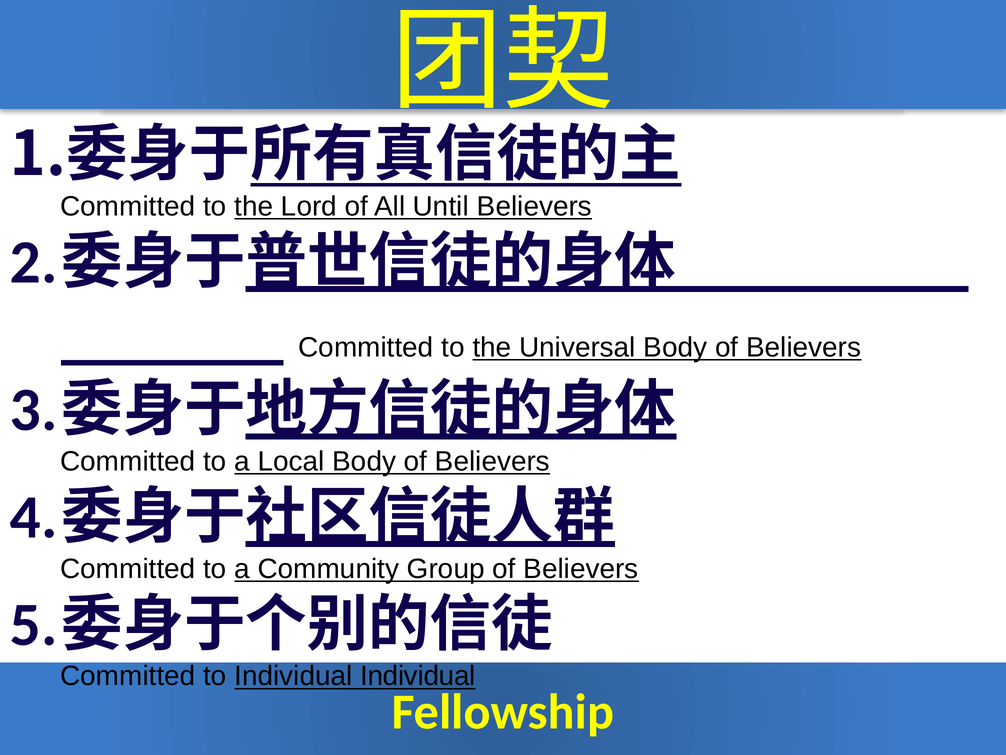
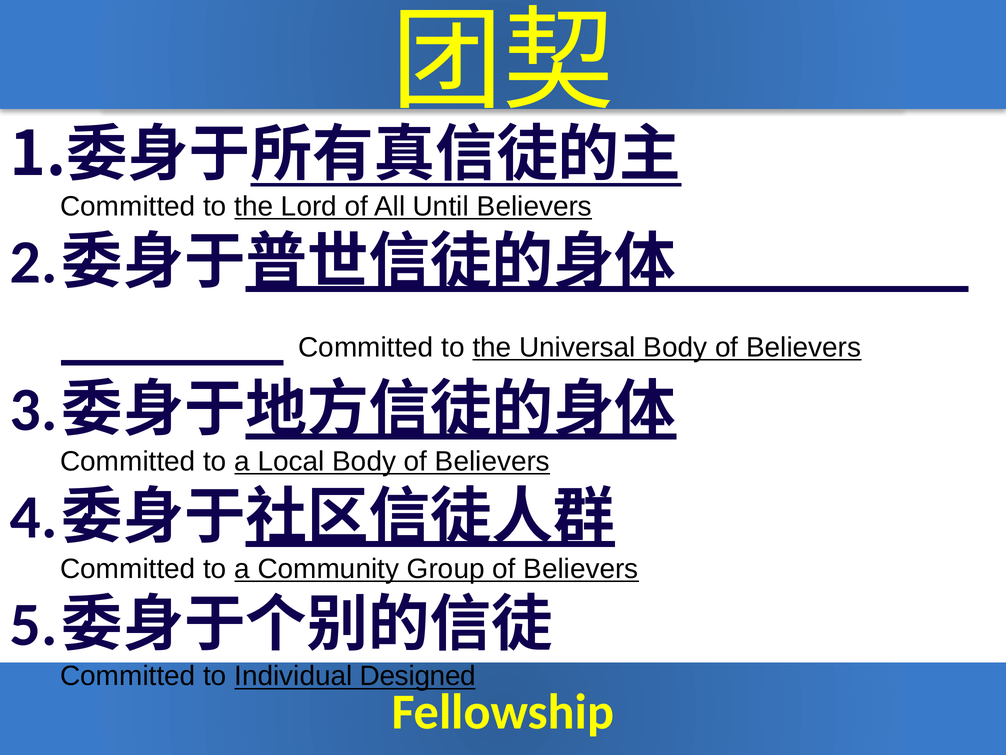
Individual Individual: Individual -> Designed
